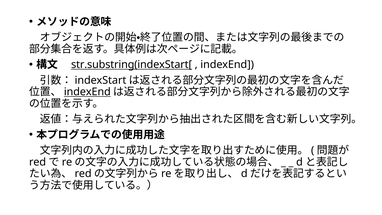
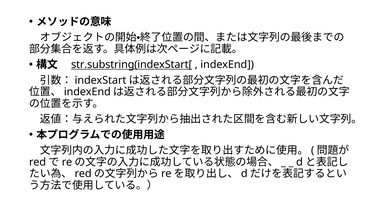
indexEnd at (87, 92) underline: present -> none
